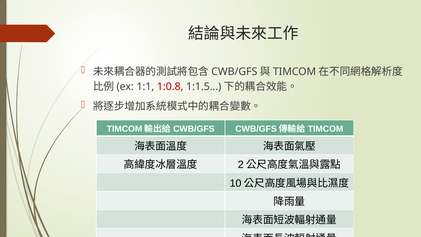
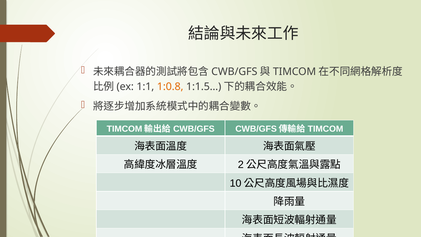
1:0.8 colour: red -> orange
